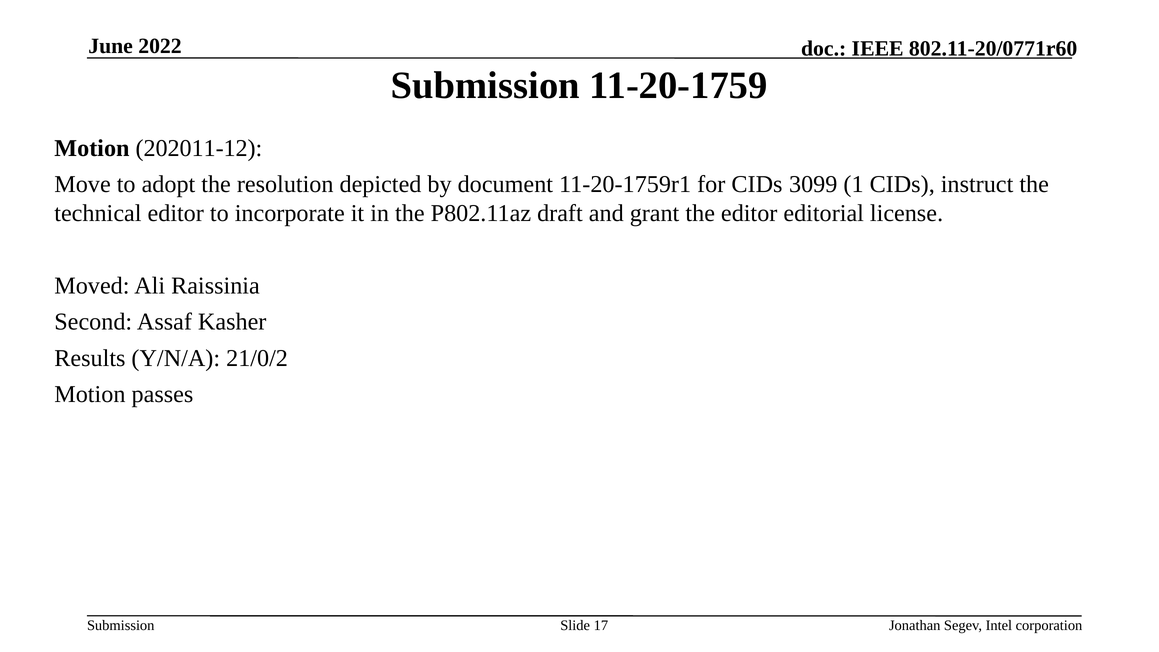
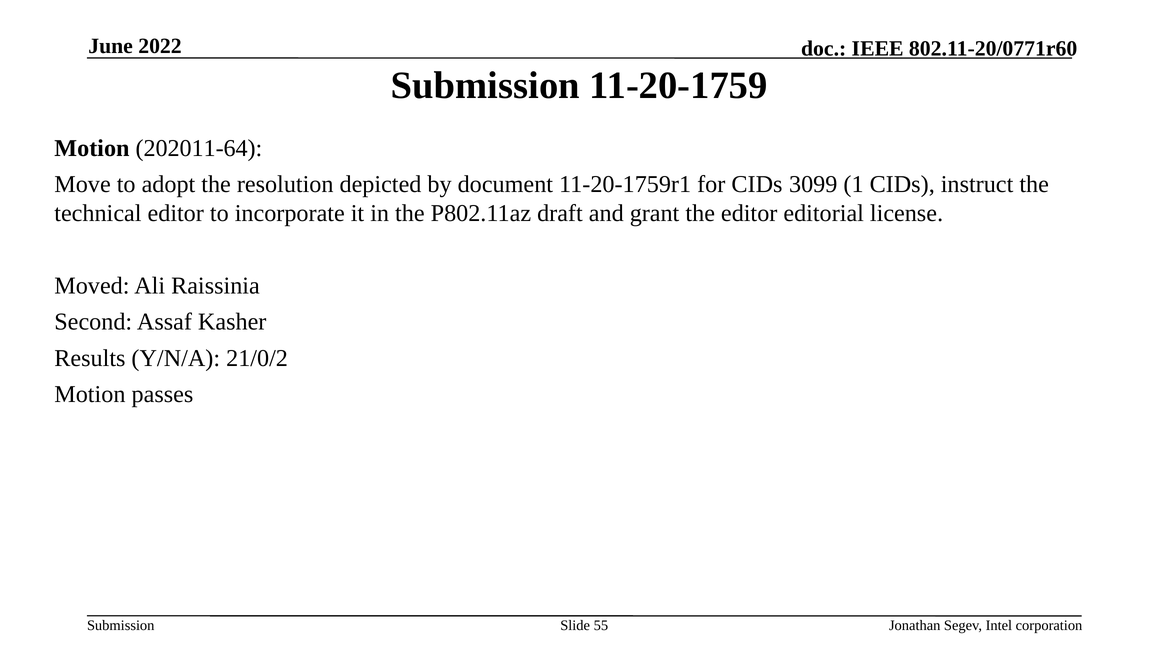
202011-12: 202011-12 -> 202011-64
17: 17 -> 55
